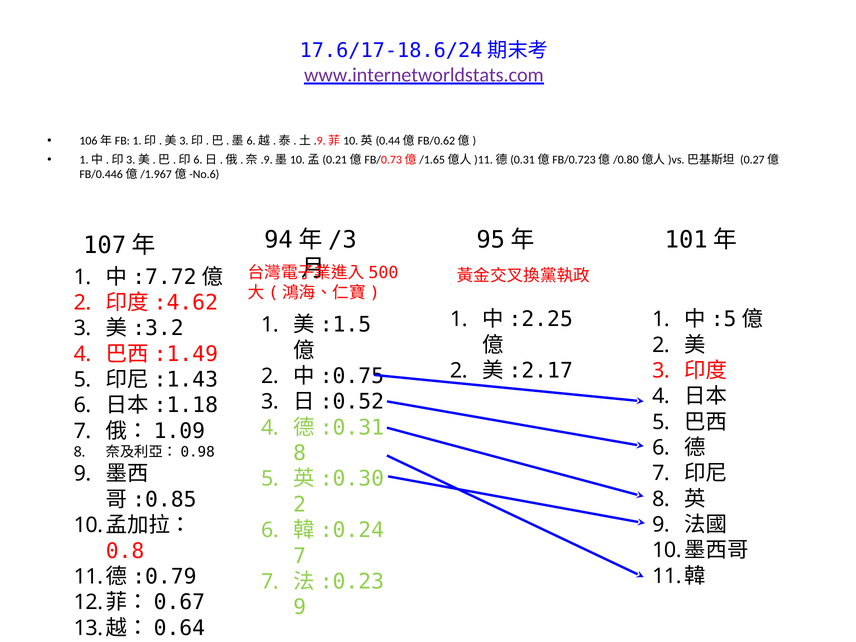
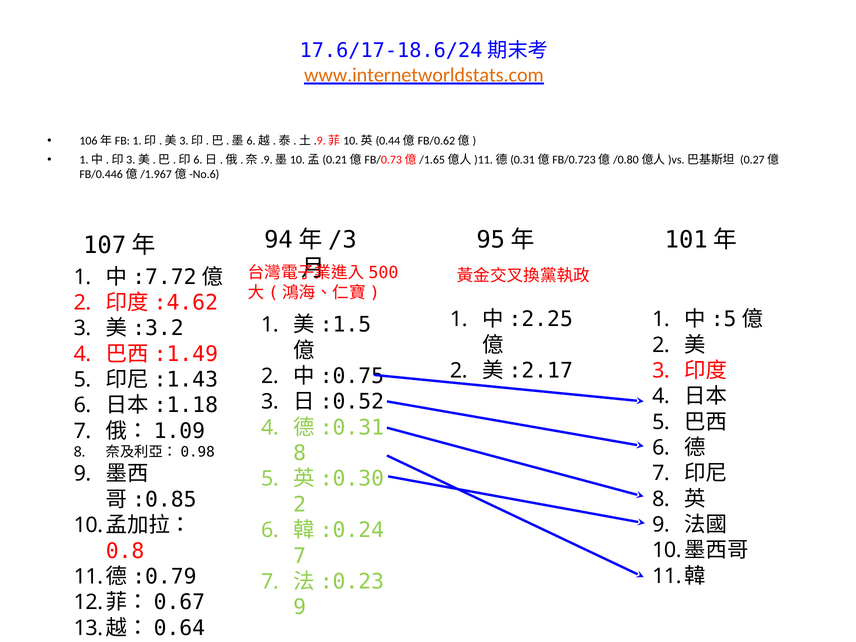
www.internetworldstats.com colour: purple -> orange
